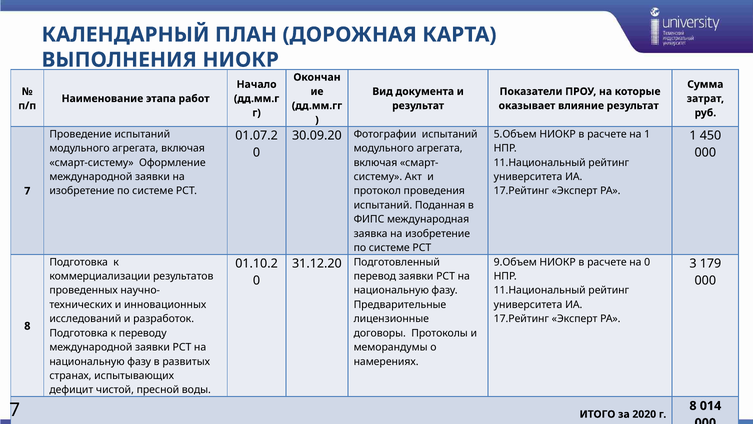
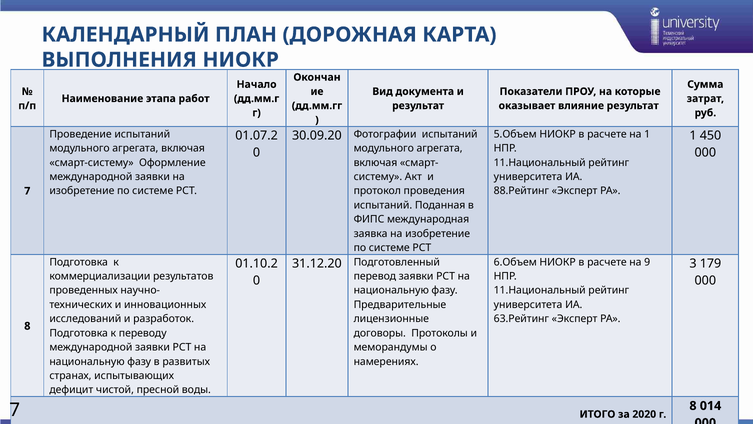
17.Рейтинг at (521, 191): 17.Рейтинг -> 88.Рейтинг
9.Объем: 9.Объем -> 6.Объем
на 0: 0 -> 9
17.Рейтинг at (521, 319): 17.Рейтинг -> 63.Рейтинг
